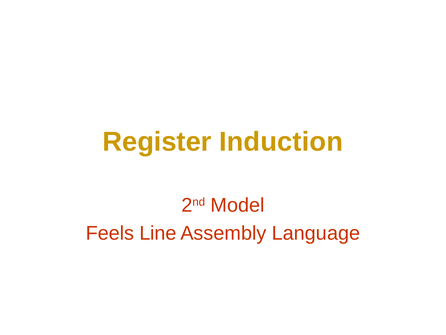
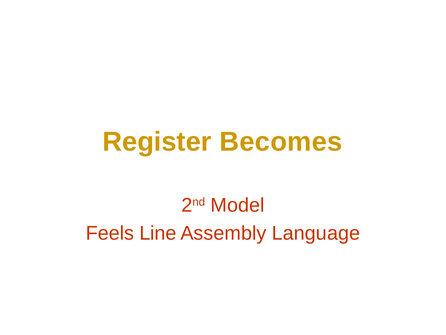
Induction: Induction -> Becomes
